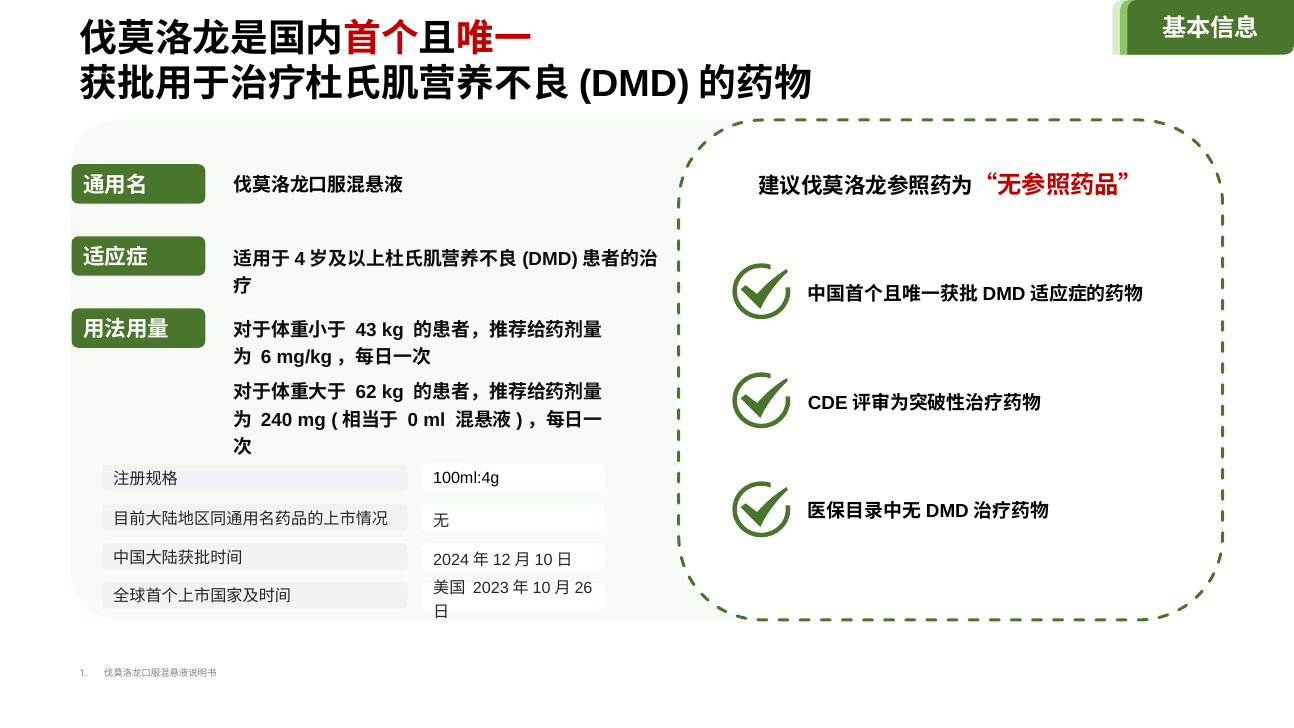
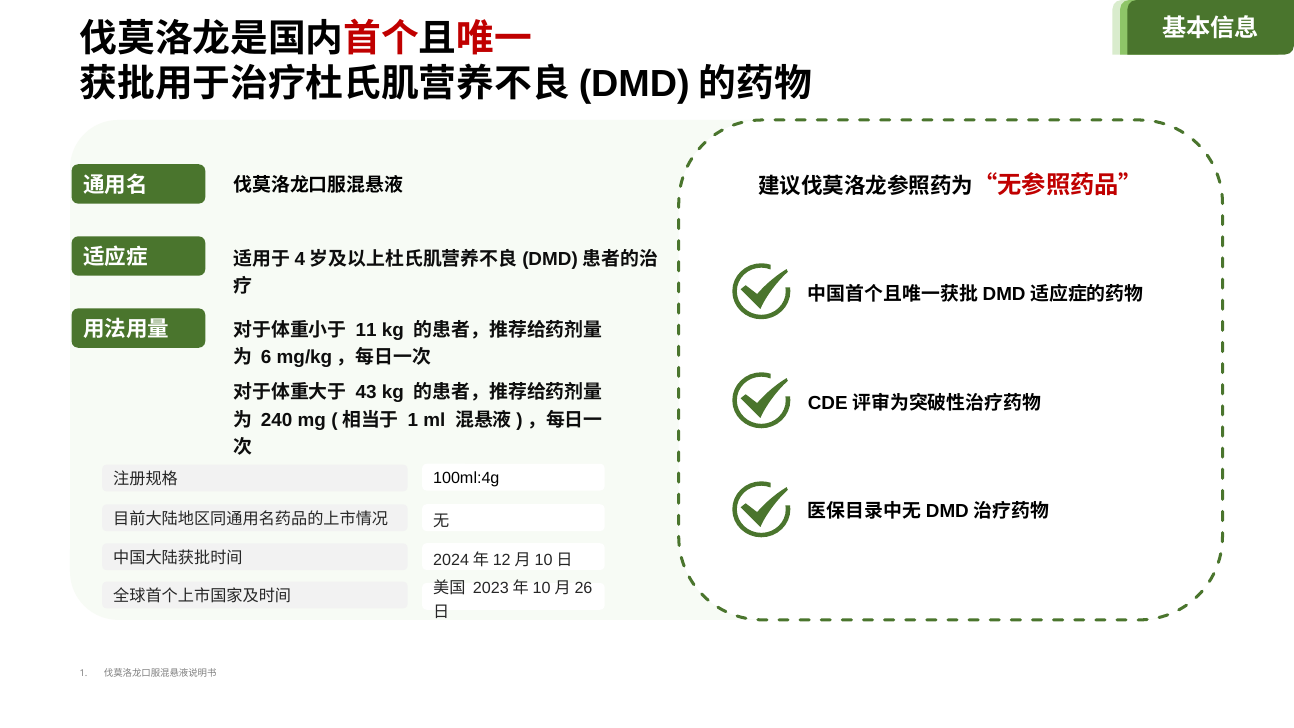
43: 43 -> 11
62: 62 -> 43
0 at (413, 420): 0 -> 1
